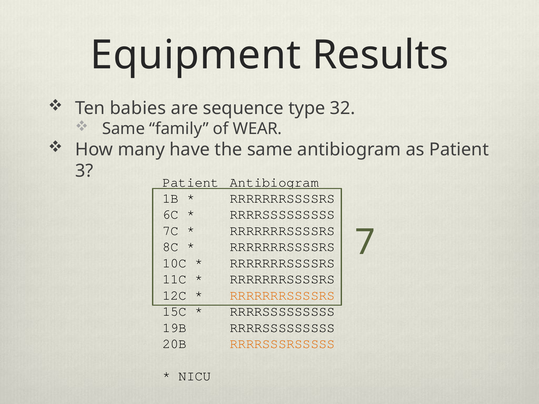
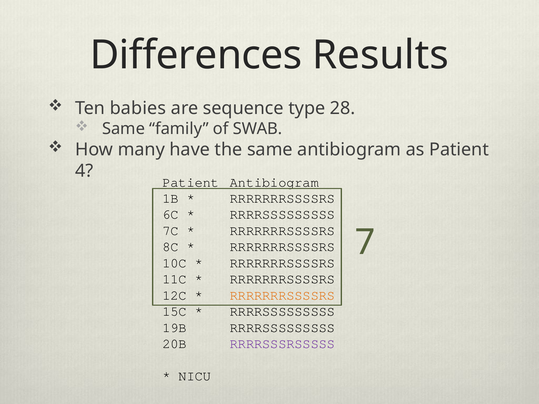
Equipment: Equipment -> Differences
32: 32 -> 28
WEAR: WEAR -> SWAB
3: 3 -> 4
RRRRSSSRSSSSS colour: orange -> purple
